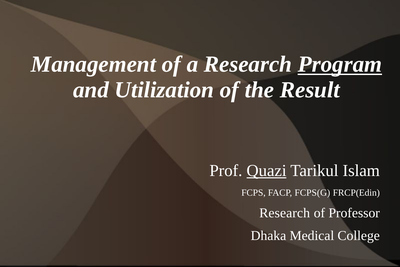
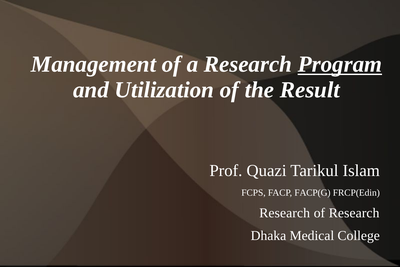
Quazi underline: present -> none
FCPS(G: FCPS(G -> FACP(G
of Professor: Professor -> Research
